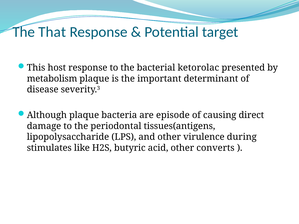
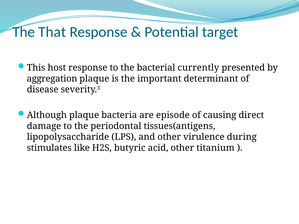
ketorolac: ketorolac -> currently
metabolism: metabolism -> aggregation
converts: converts -> titanium
